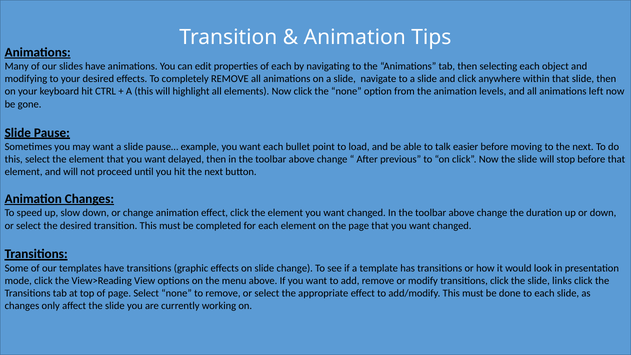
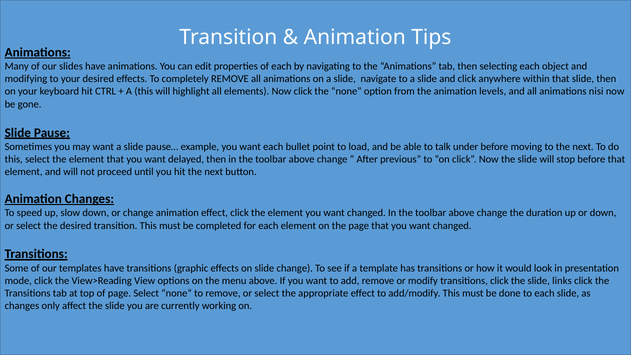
left: left -> nisi
easier: easier -> under
